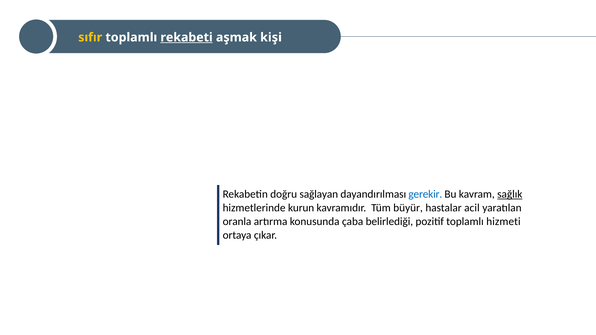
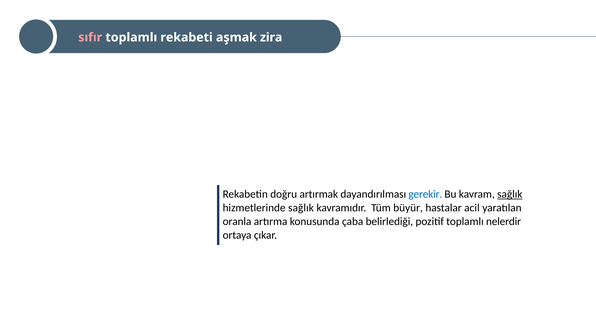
sıfır colour: yellow -> pink
rekabeti underline: present -> none
kişi: kişi -> zira
sağlayan: sağlayan -> artırmak
hizmetlerinde kurun: kurun -> sağlık
hizmeti: hizmeti -> nelerdir
